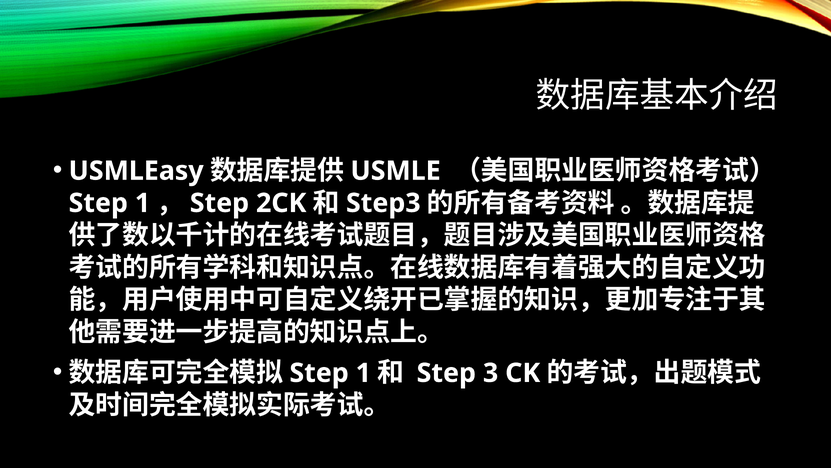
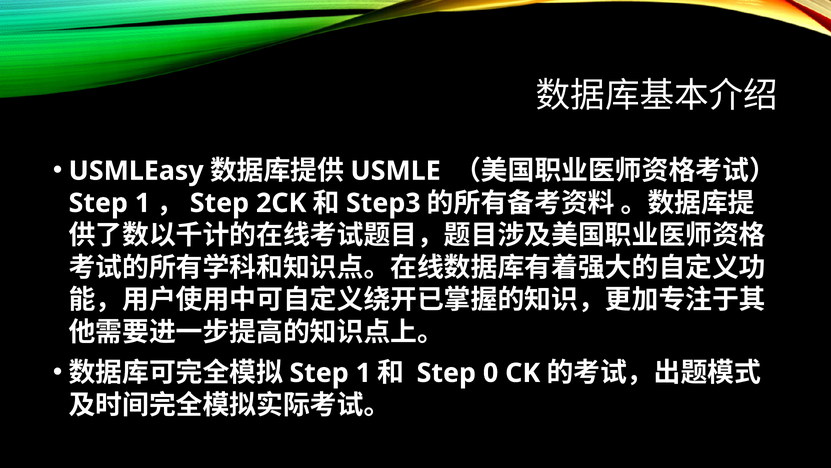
3: 3 -> 0
